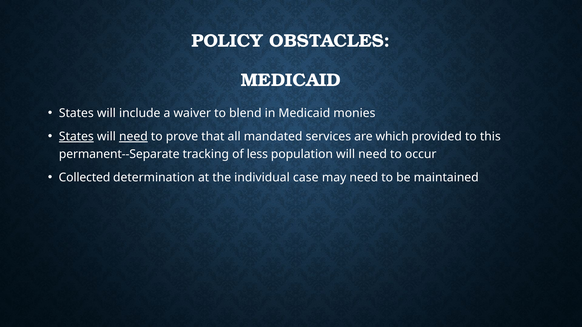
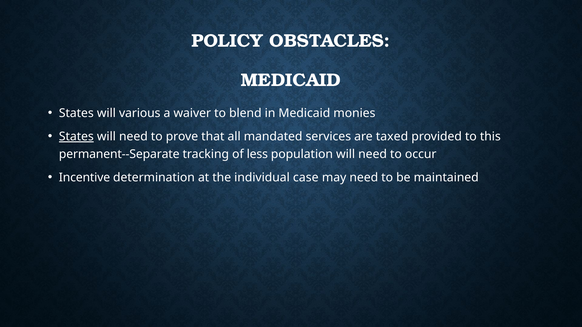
include: include -> various
need at (133, 137) underline: present -> none
which: which -> taxed
Collected: Collected -> Incentive
